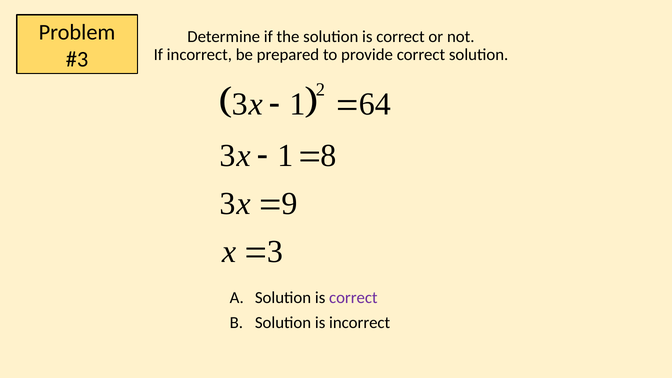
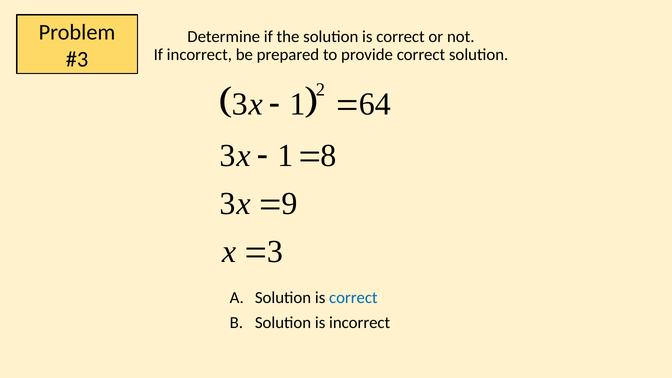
correct at (353, 297) colour: purple -> blue
